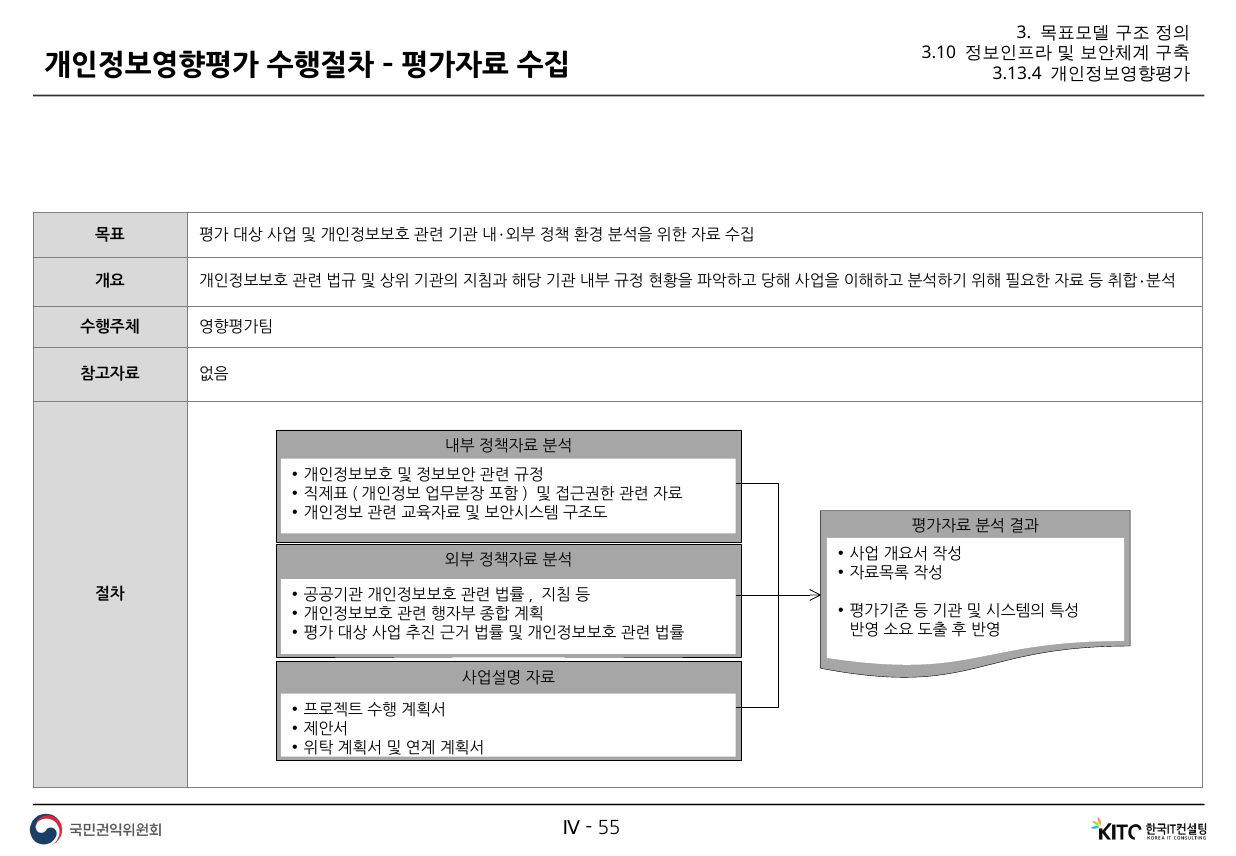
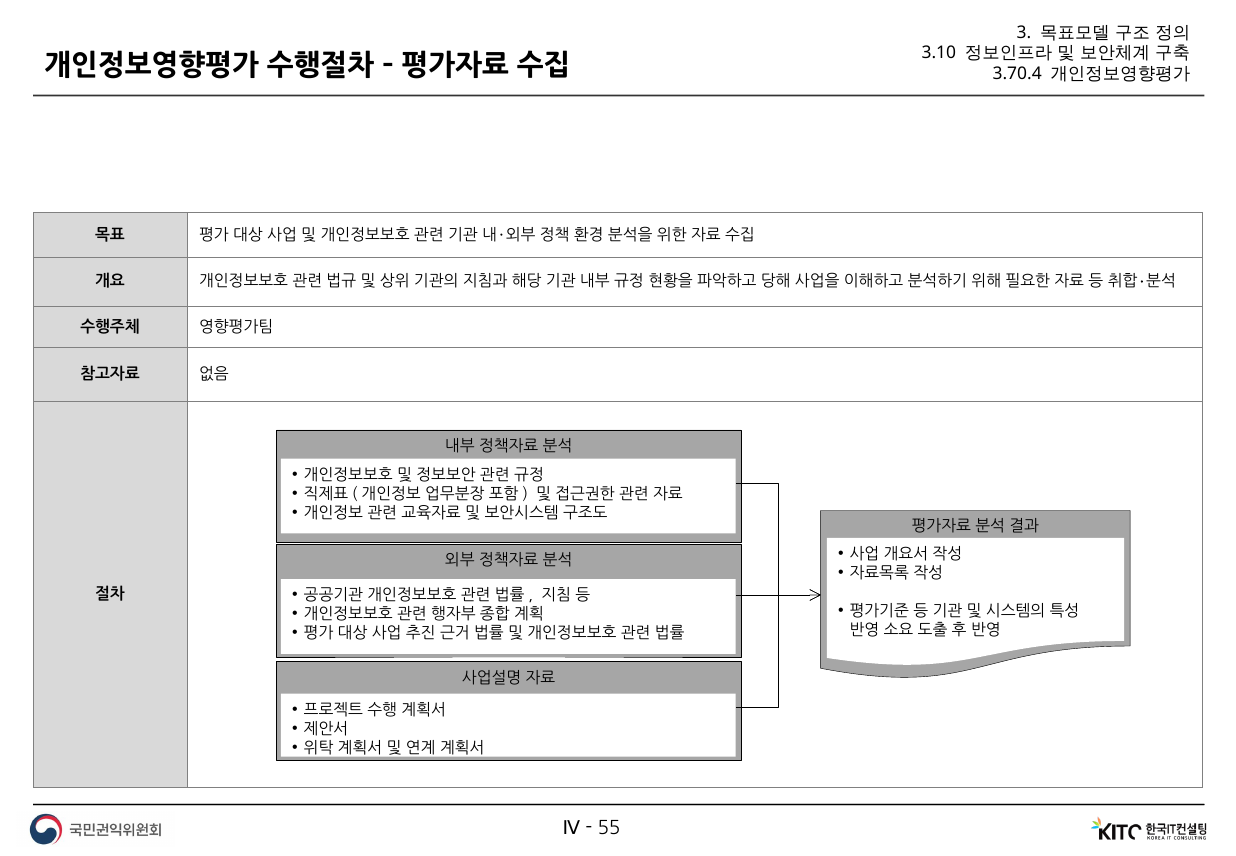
3.13.4: 3.13.4 -> 3.70.4
